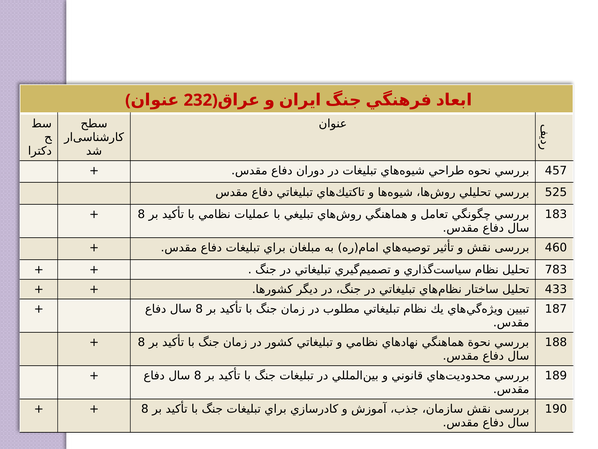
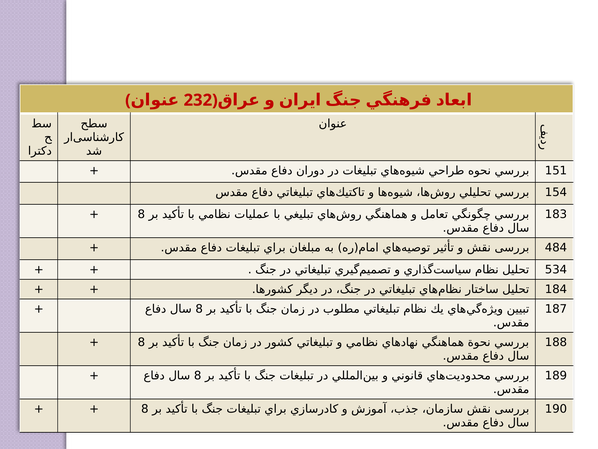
457: 457 -> 151
525: 525 -> 154
460: 460 -> 484
783: 783 -> 534
433: 433 -> 184
